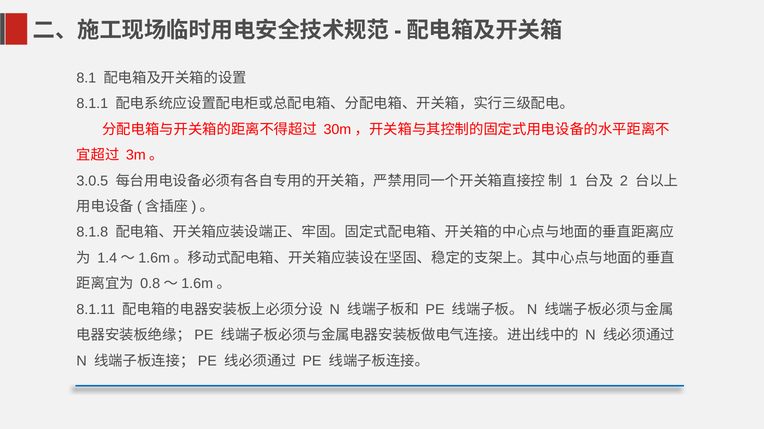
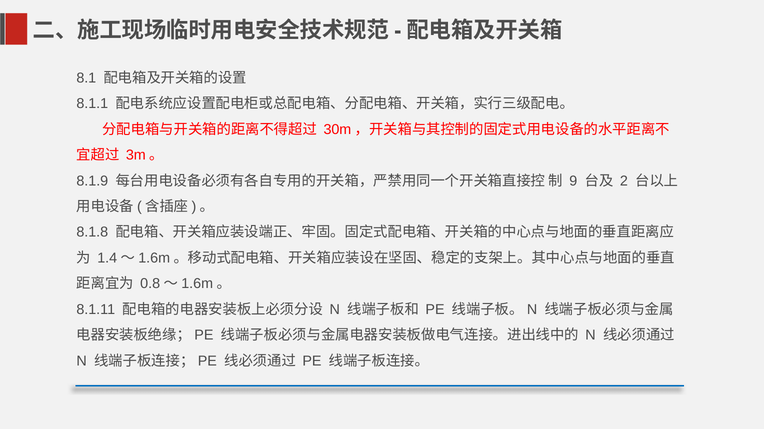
3.0.5: 3.0.5 -> 8.1.9
1: 1 -> 9
